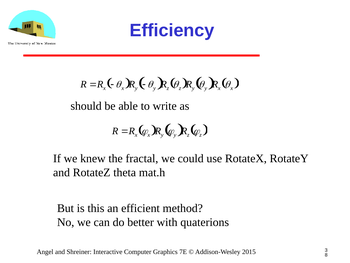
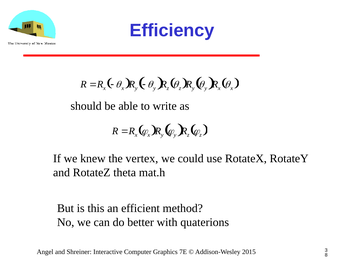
fractal: fractal -> vertex
